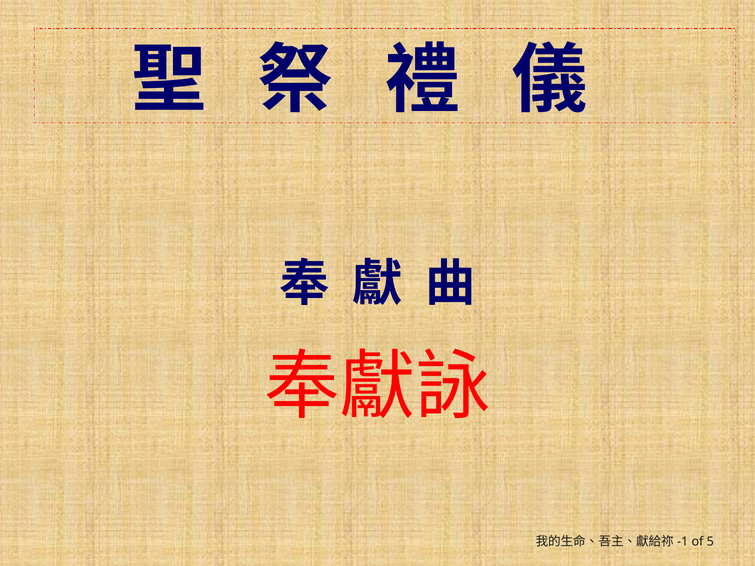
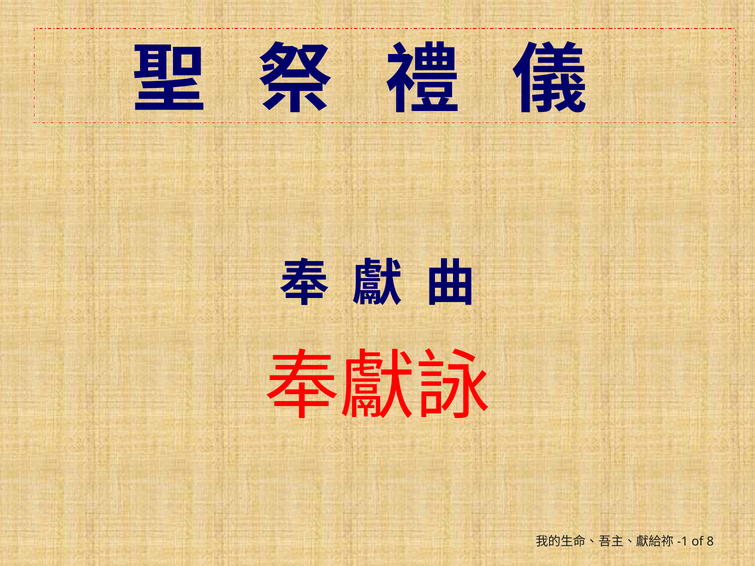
5: 5 -> 8
